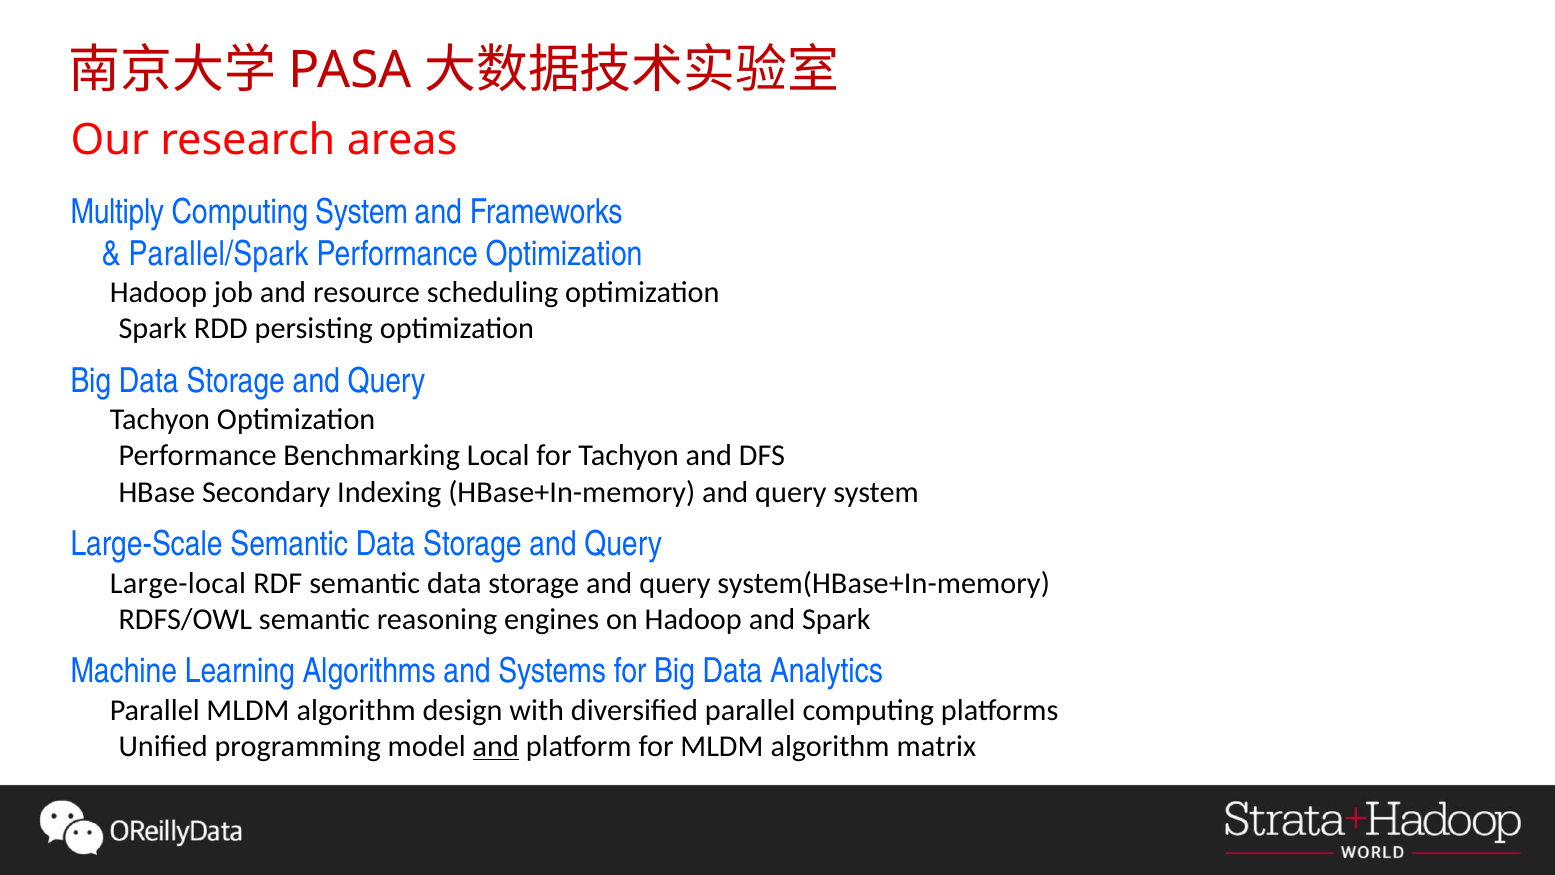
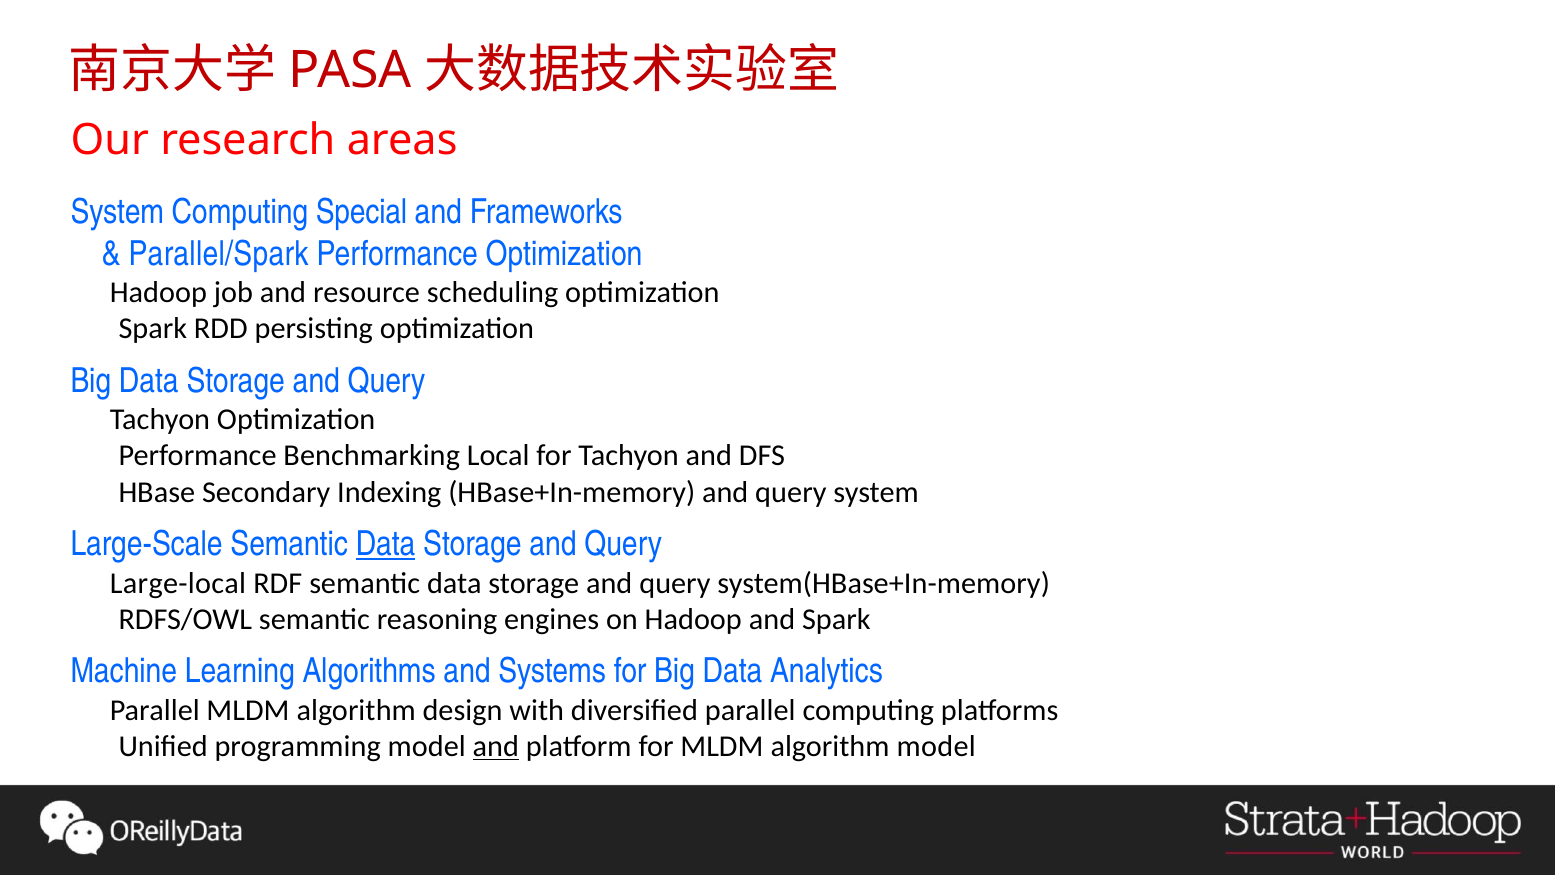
Multiply at (117, 212): Multiply -> System
Computing System: System -> Special
Data at (386, 544) underline: none -> present
algorithm matrix: matrix -> model
